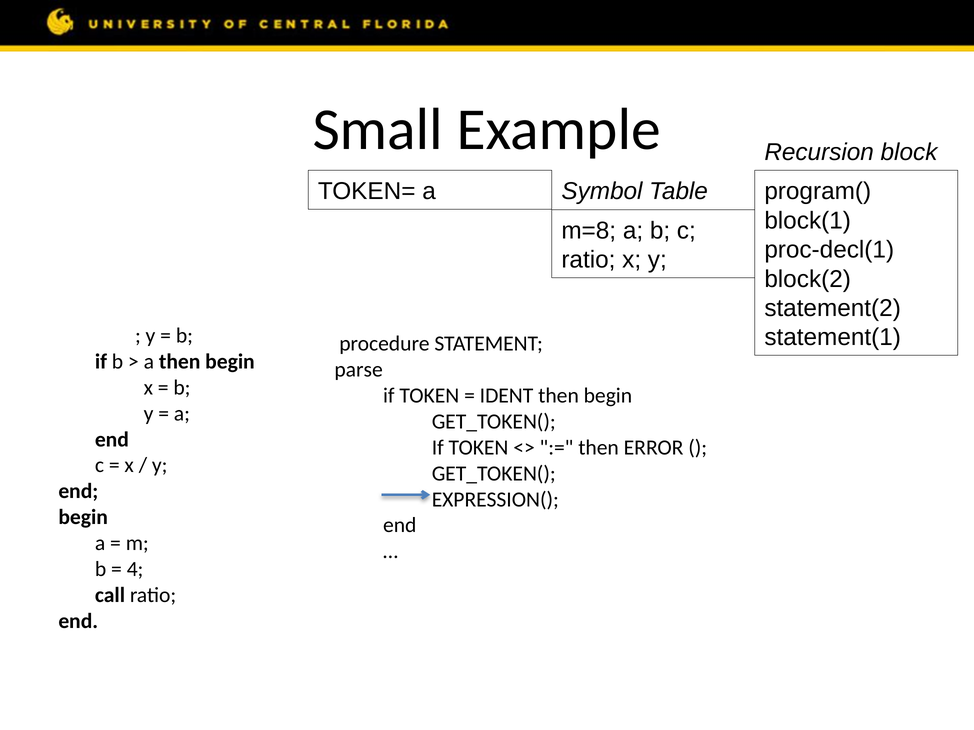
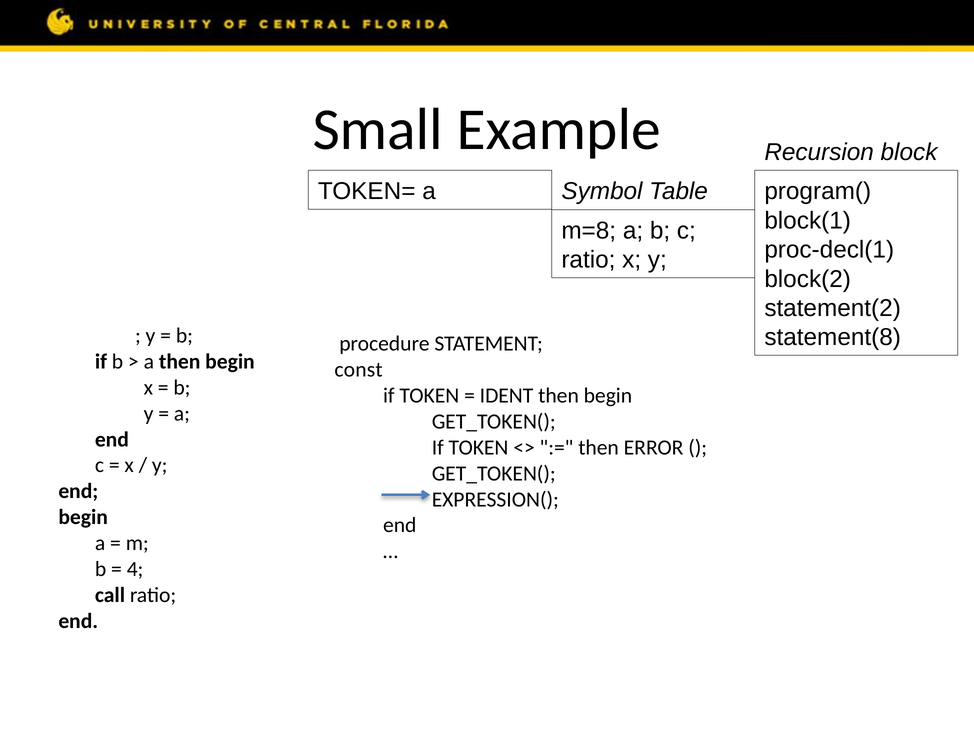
statement(1: statement(1 -> statement(8
parse at (359, 370): parse -> const
